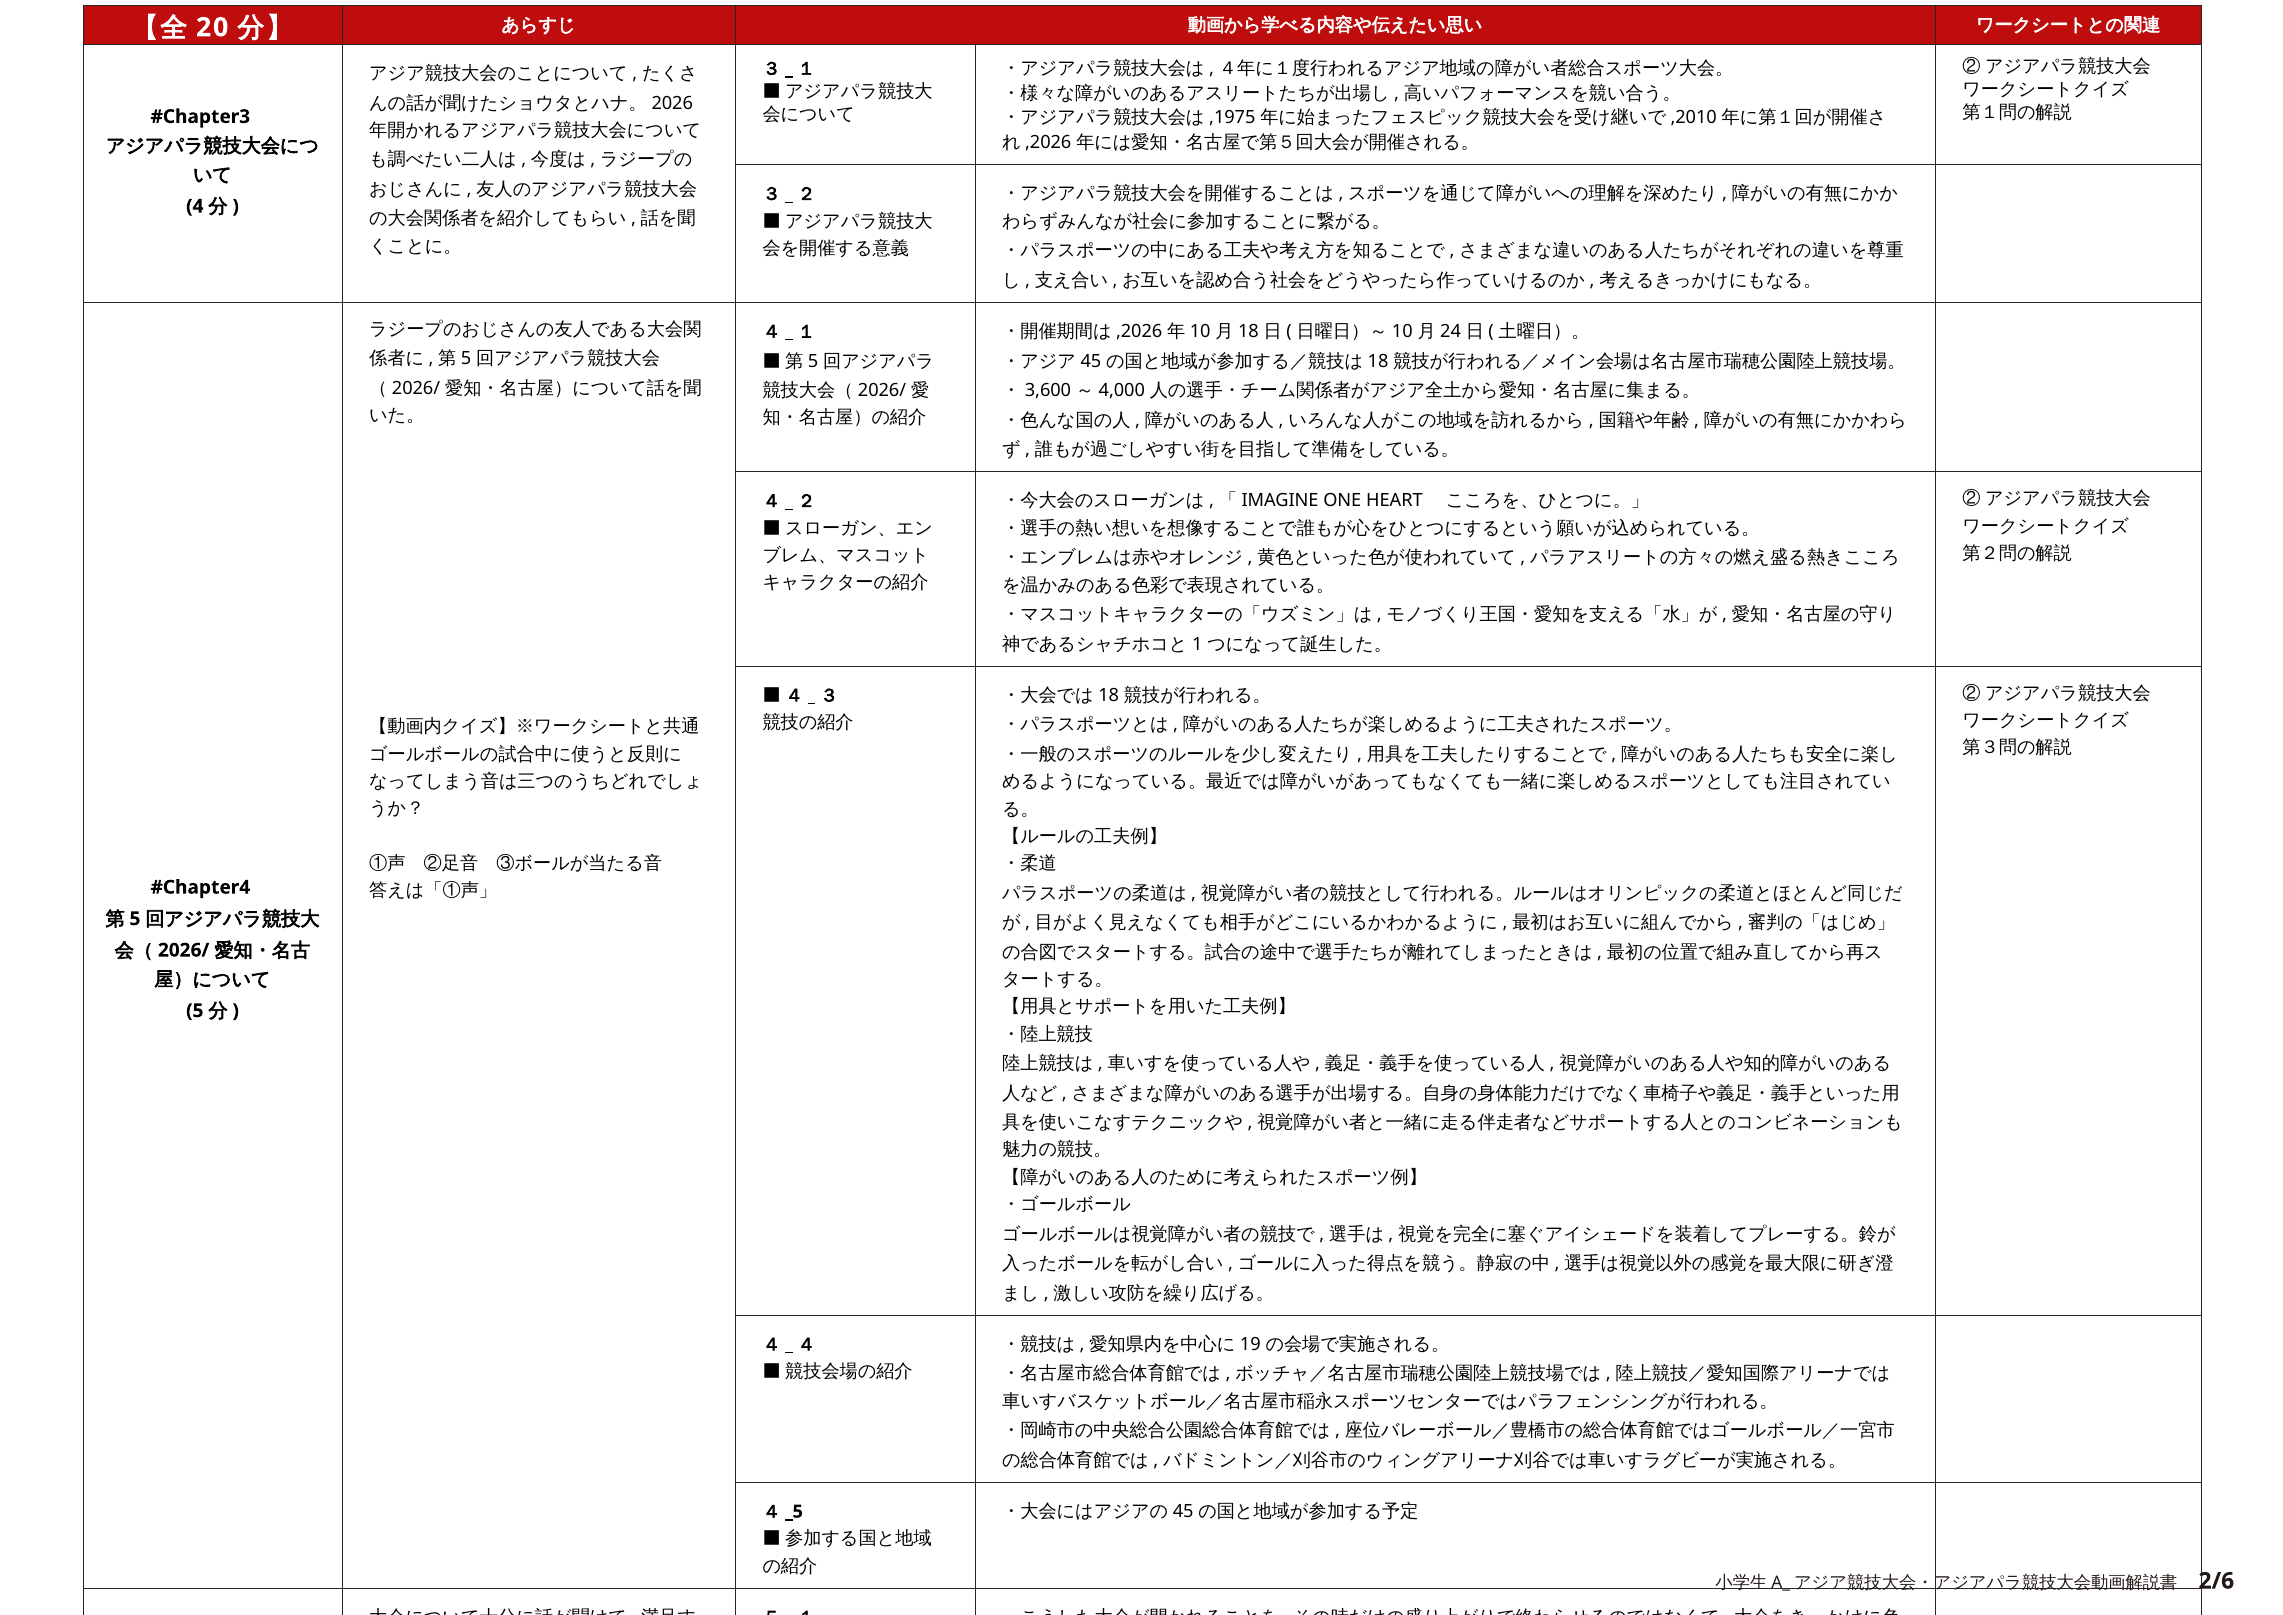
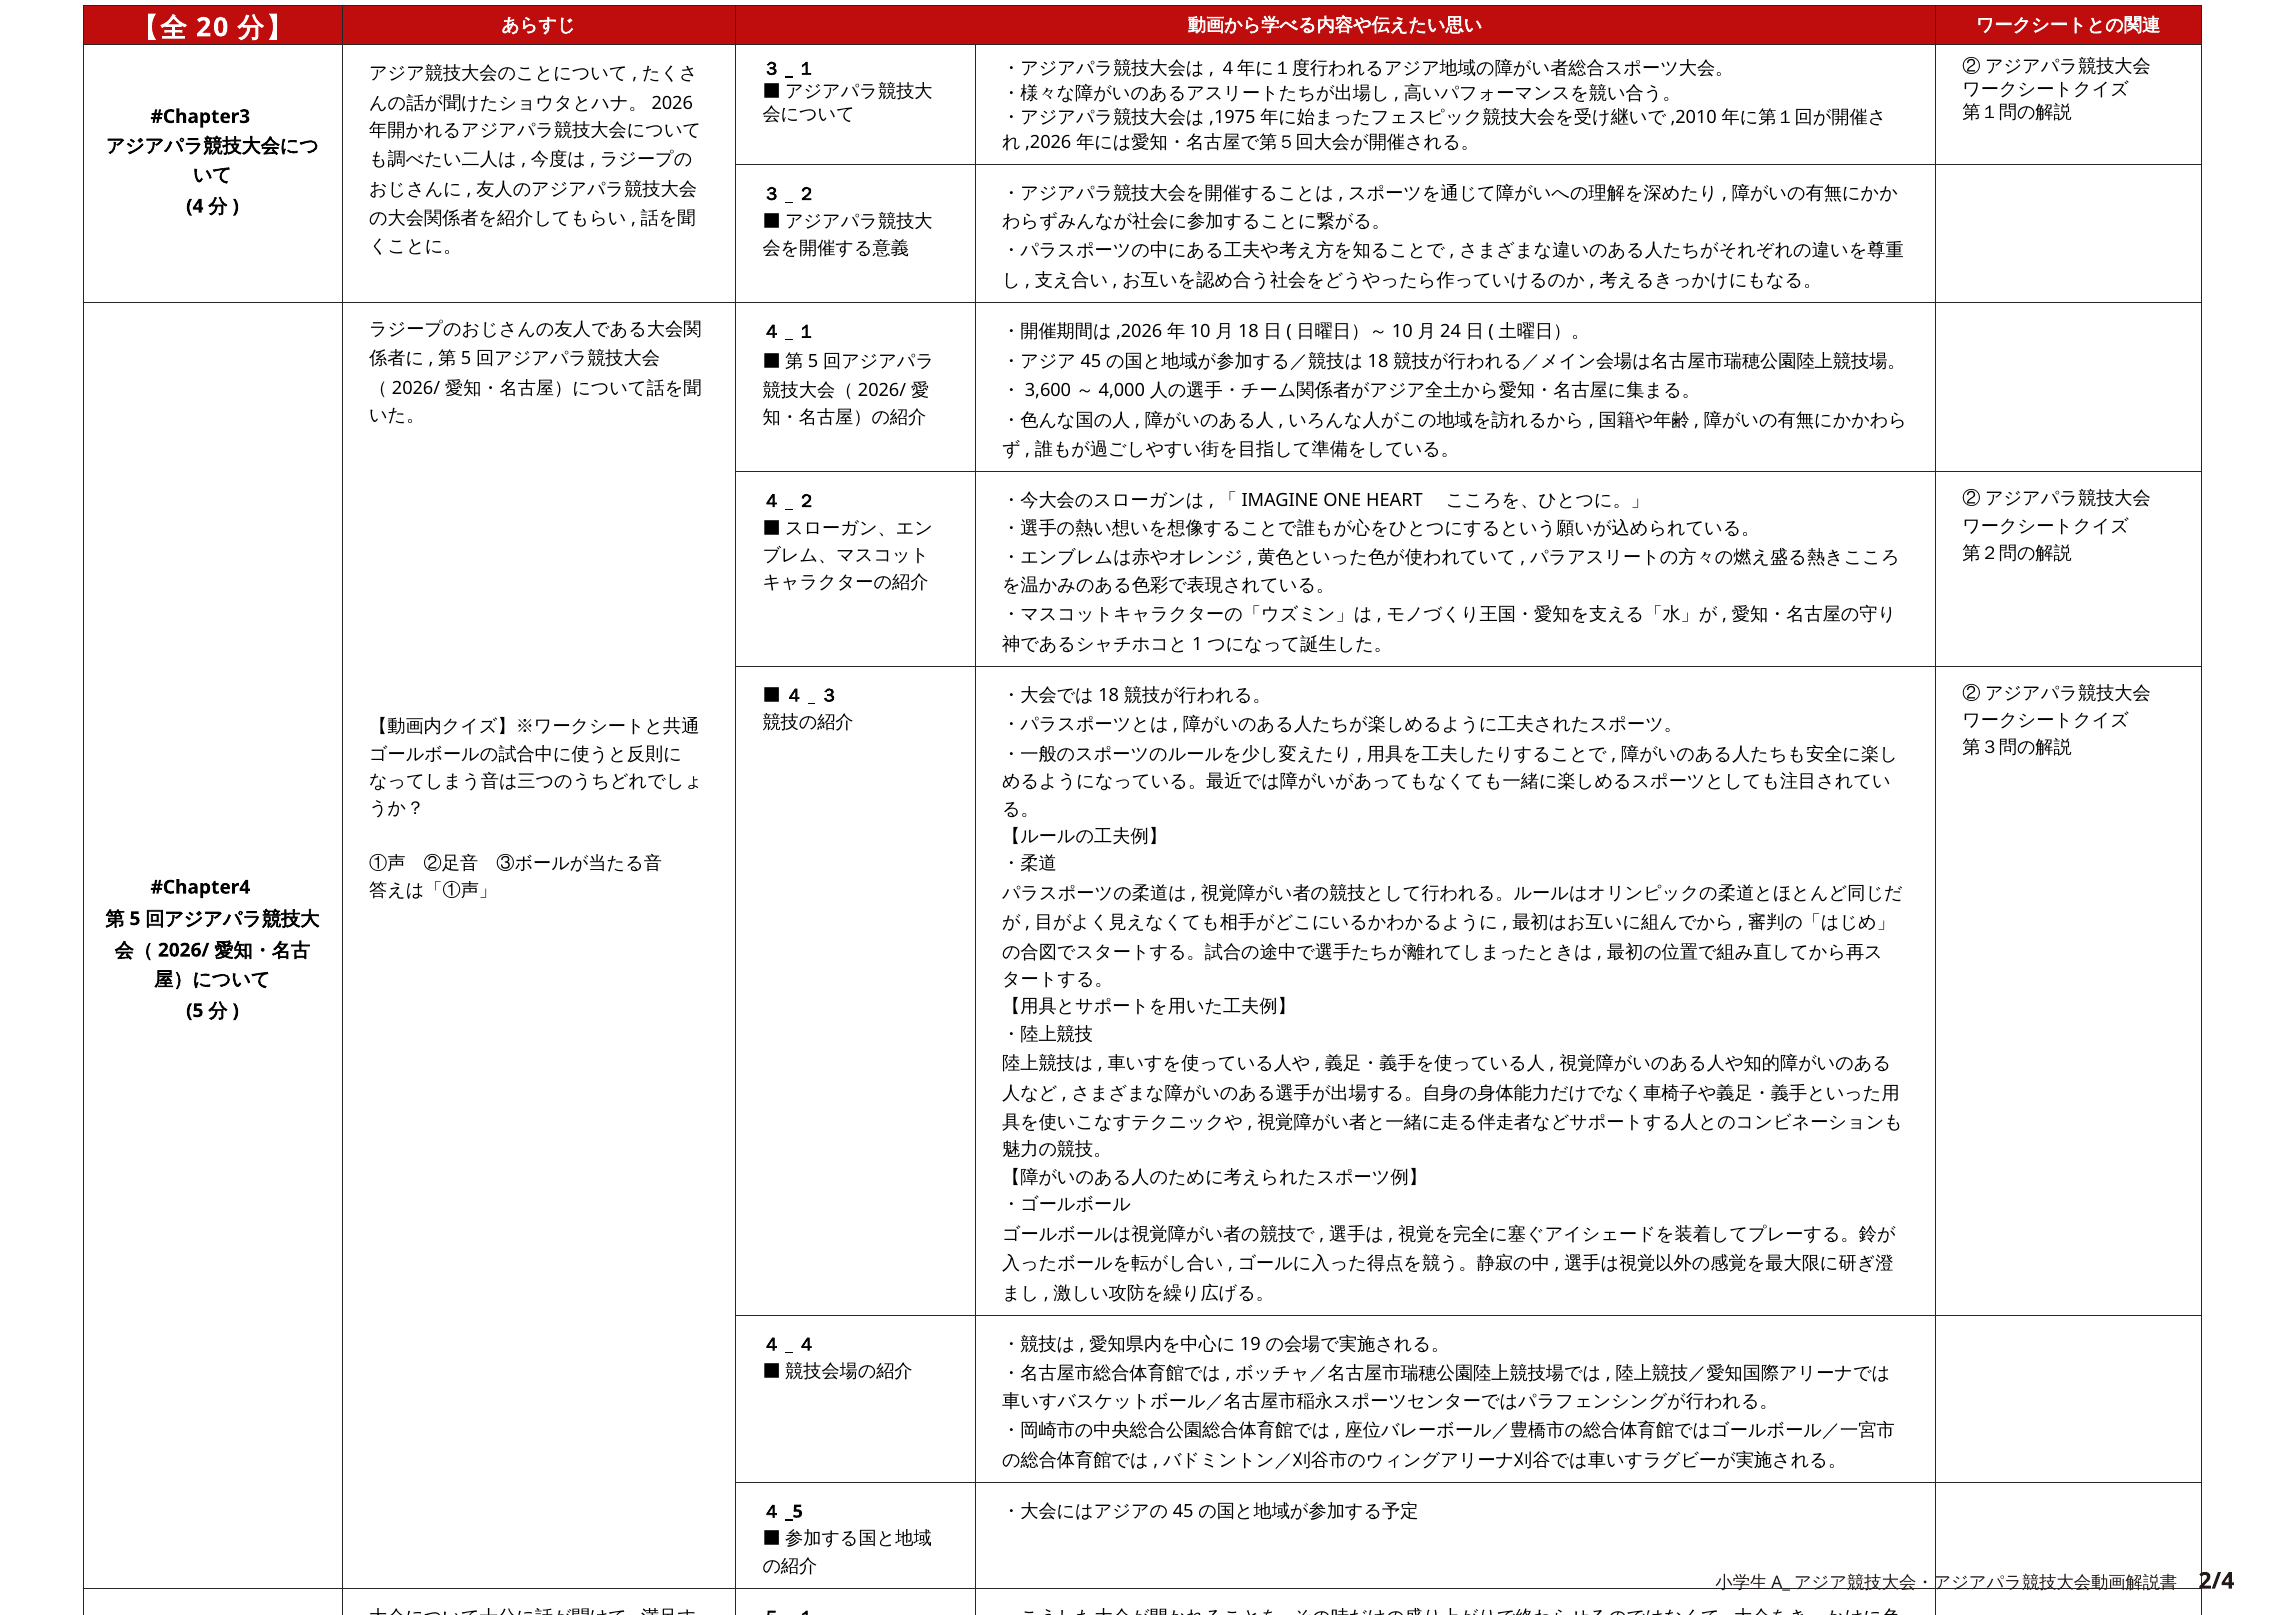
2/6: 2/6 -> 2/4
